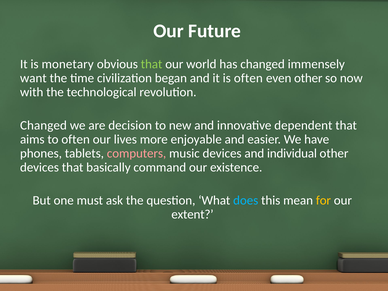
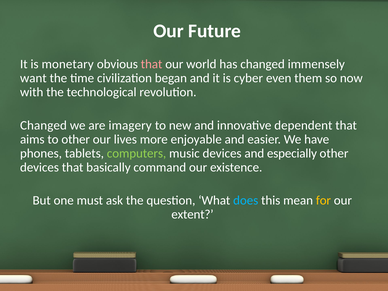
that at (152, 64) colour: light green -> pink
is often: often -> cyber
even other: other -> them
decision: decision -> imagery
to often: often -> other
computers colour: pink -> light green
individual: individual -> especially
